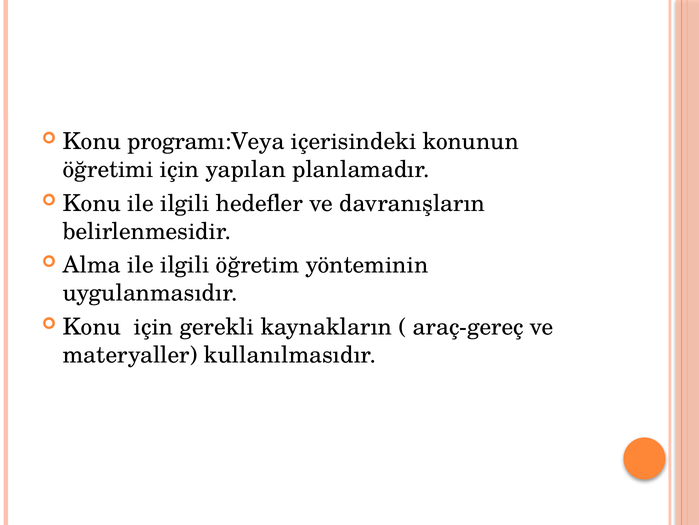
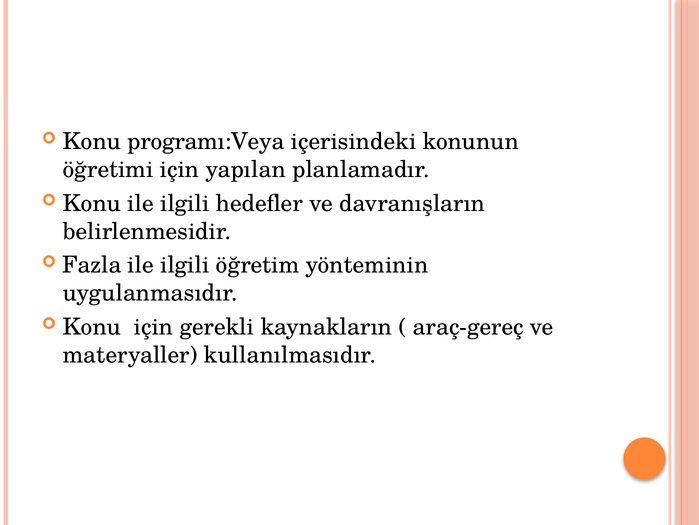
Alma: Alma -> Fazla
